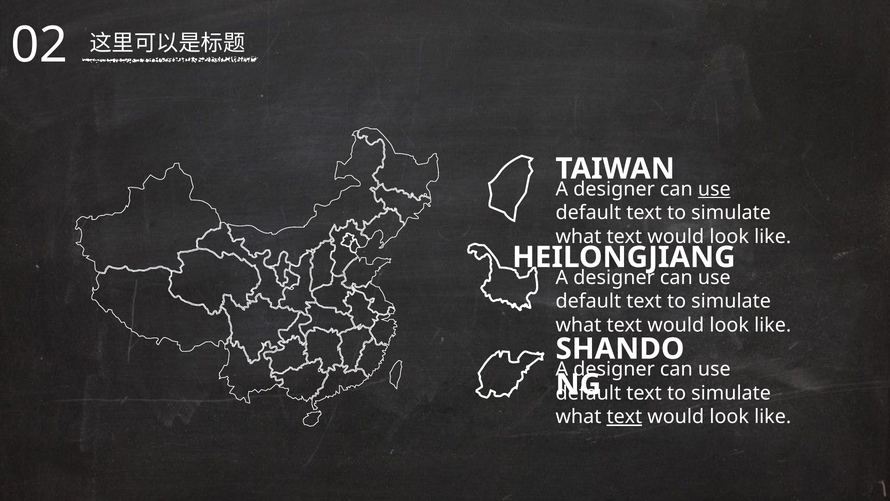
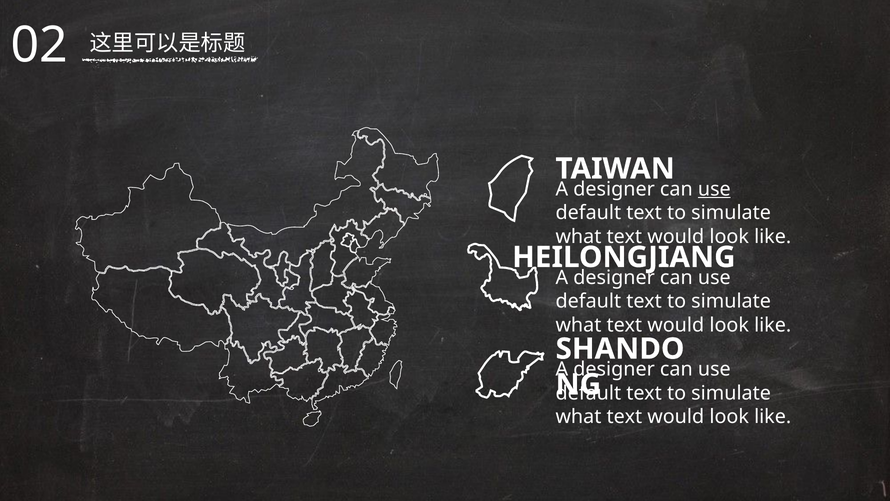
text at (624, 417) underline: present -> none
